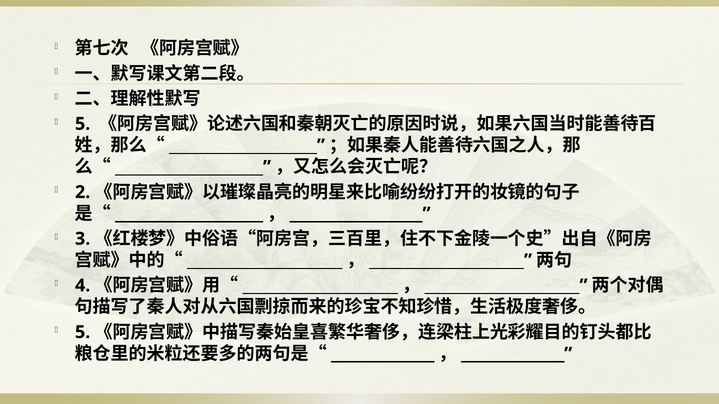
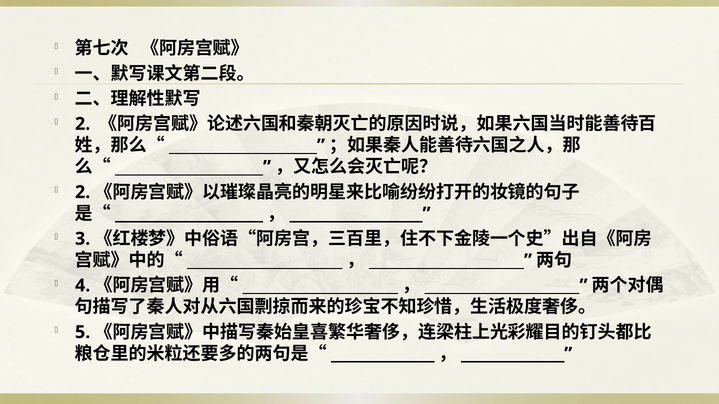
5 at (83, 124): 5 -> 2
